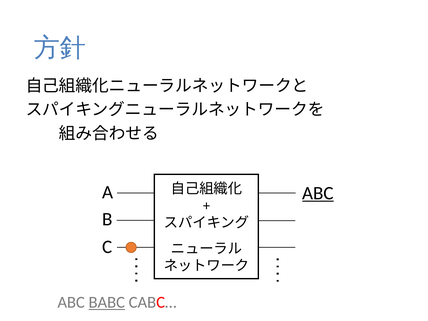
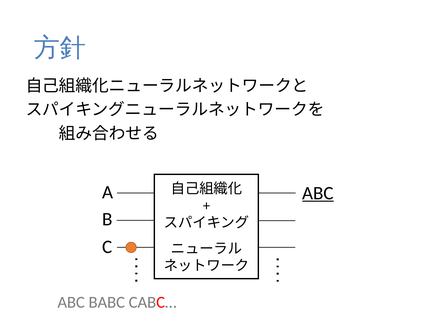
BABC underline: present -> none
